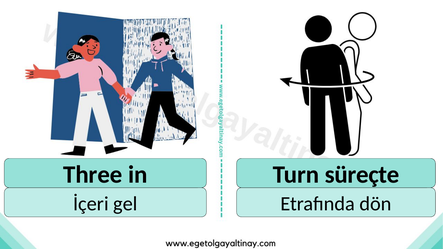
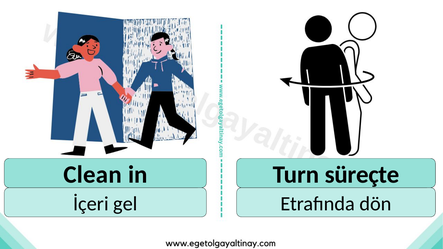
Three: Three -> Clean
